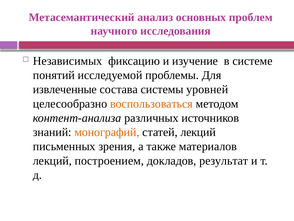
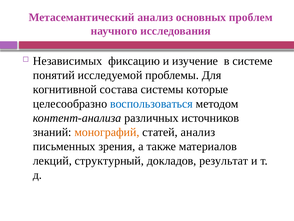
извлеченные: извлеченные -> когнитивной
уровней: уровней -> которые
воспользоваться colour: orange -> blue
статей лекций: лекций -> анализ
построением: построением -> структурный
